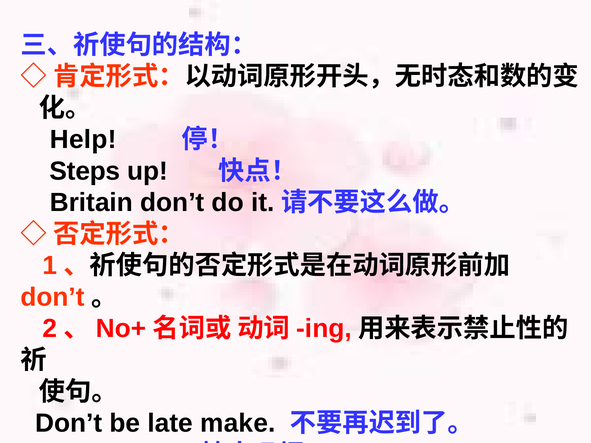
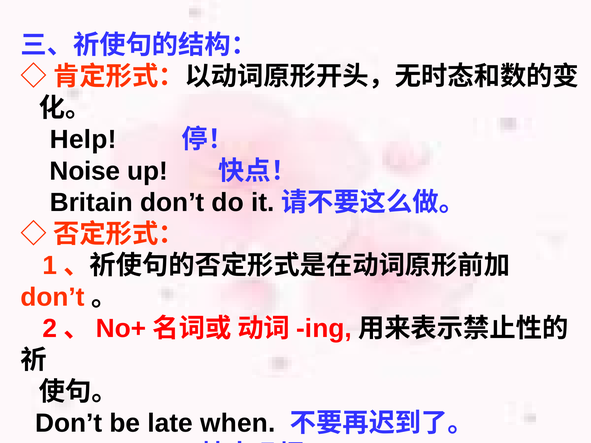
Steps: Steps -> Noise
make: make -> when
